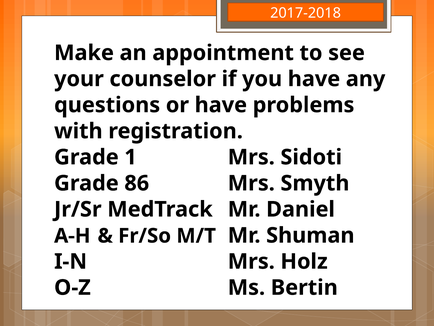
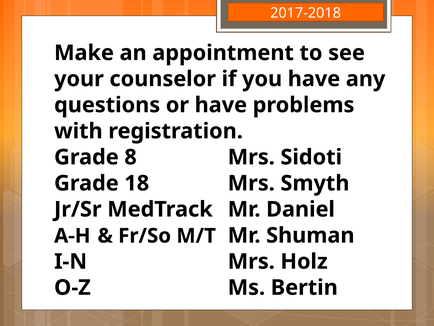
1: 1 -> 8
86: 86 -> 18
